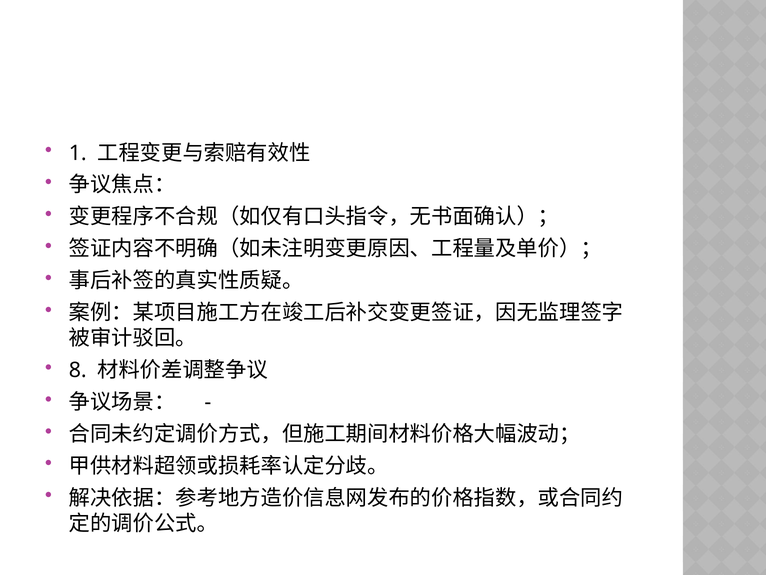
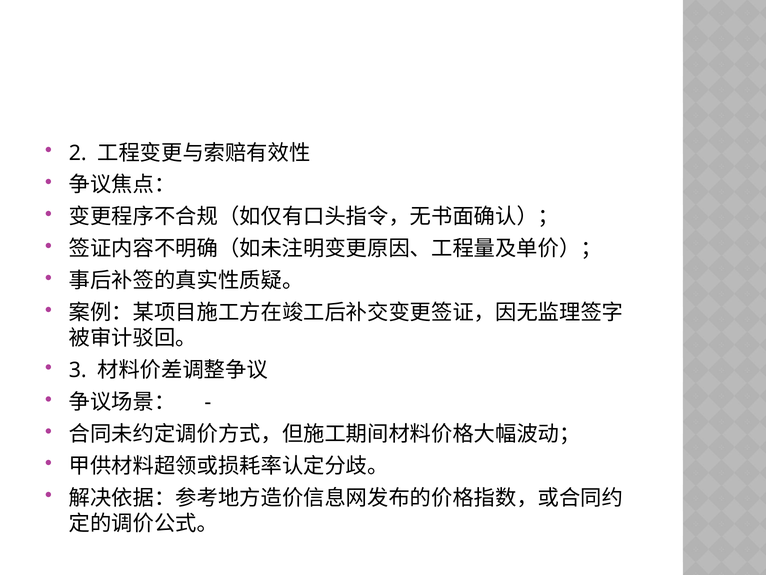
1: 1 -> 2
8: 8 -> 3
